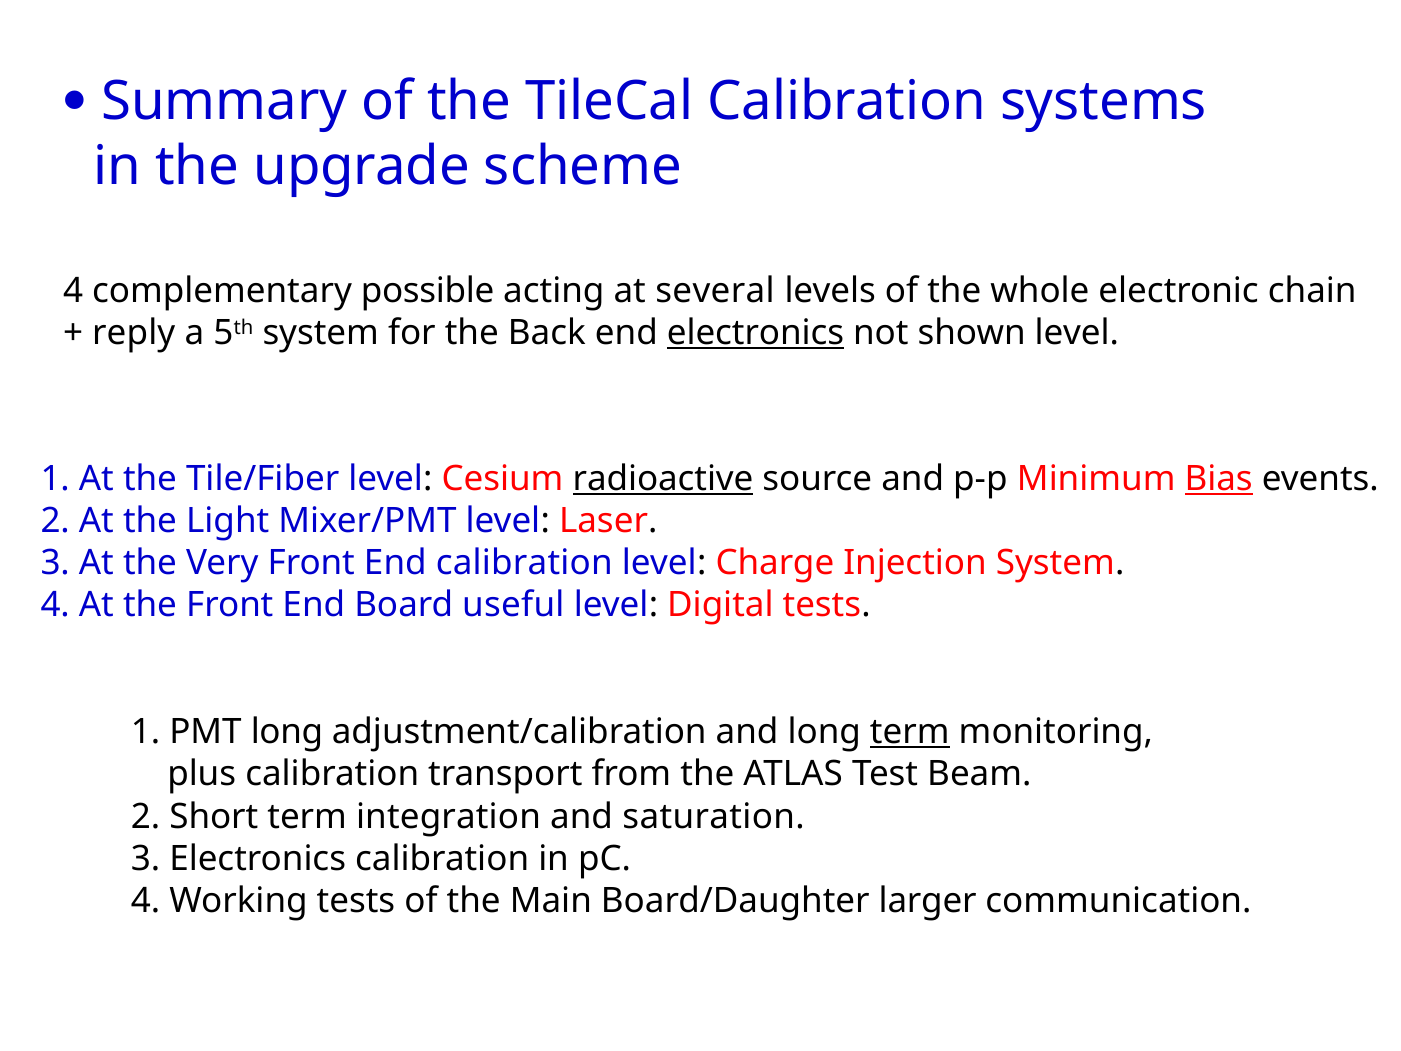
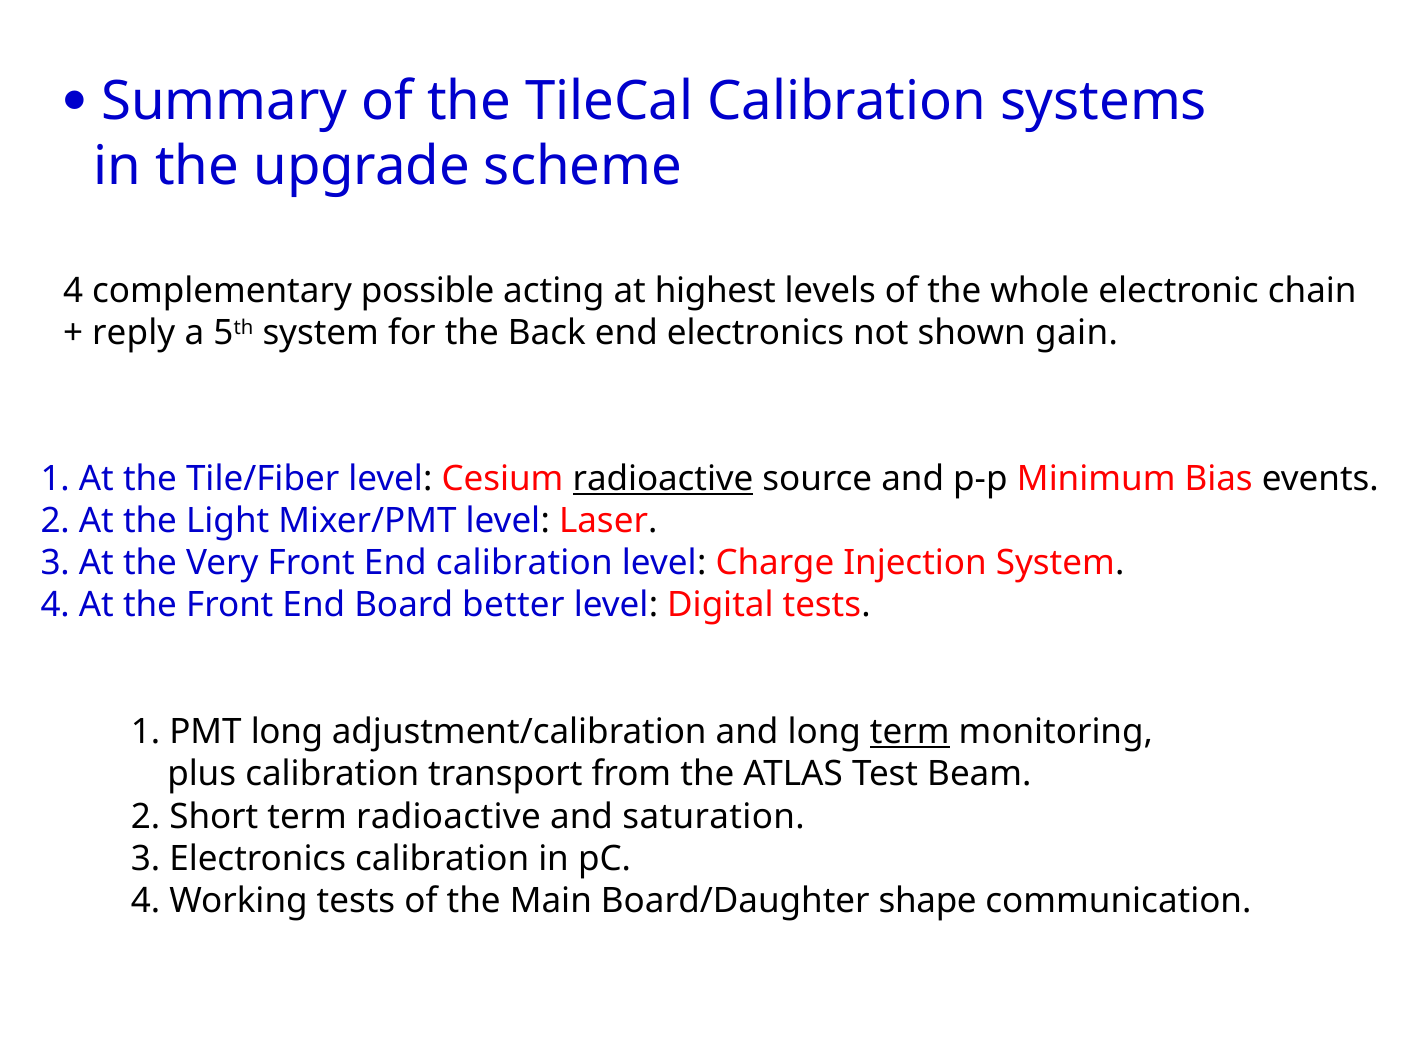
several: several -> highest
electronics at (756, 333) underline: present -> none
shown level: level -> gain
Bias underline: present -> none
useful: useful -> better
term integration: integration -> radioactive
larger: larger -> shape
